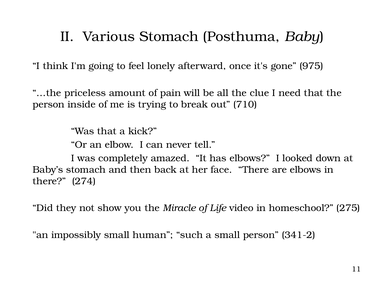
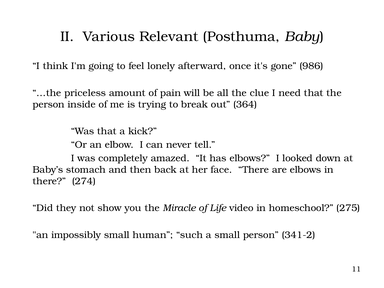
Various Stomach: Stomach -> Relevant
975: 975 -> 986
710: 710 -> 364
